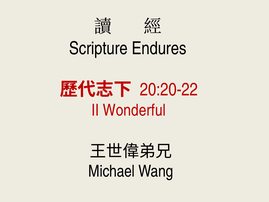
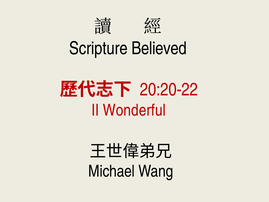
Endures: Endures -> Believed
